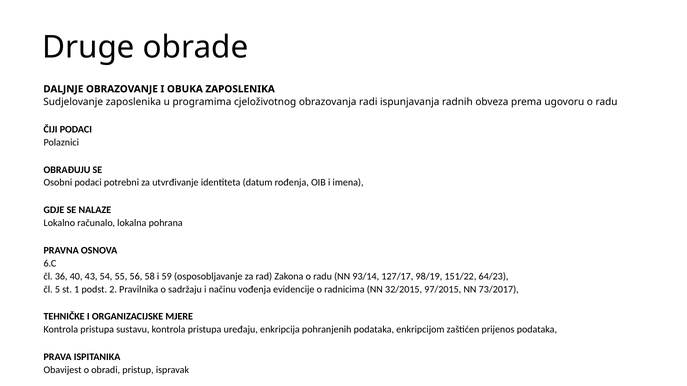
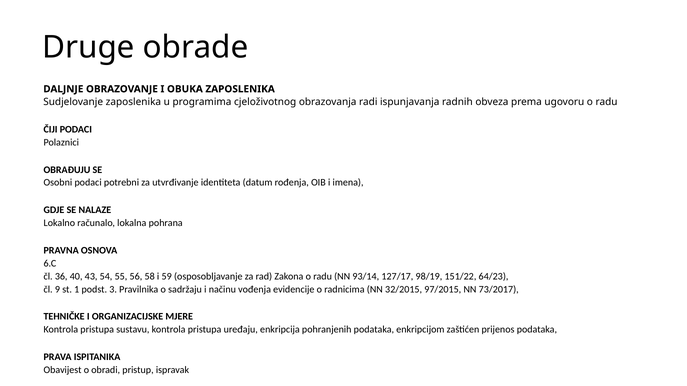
5: 5 -> 9
2: 2 -> 3
